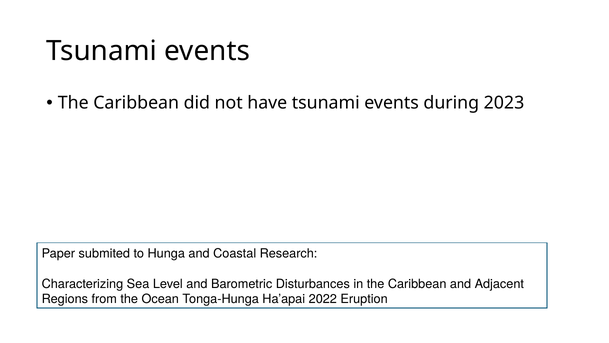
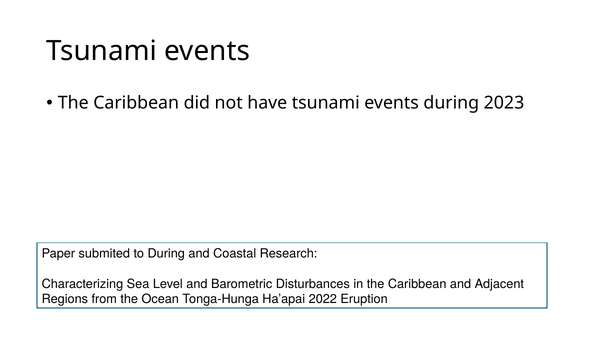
to Hunga: Hunga -> During
